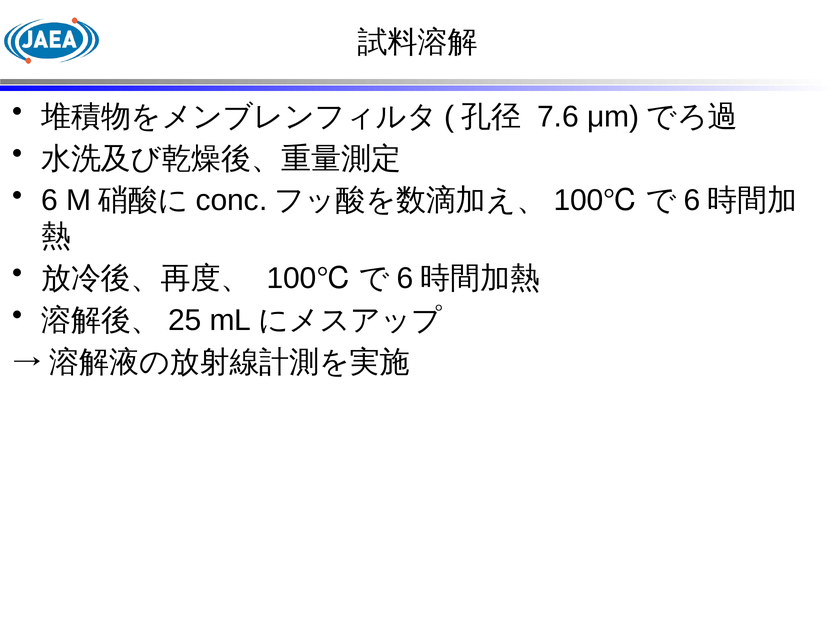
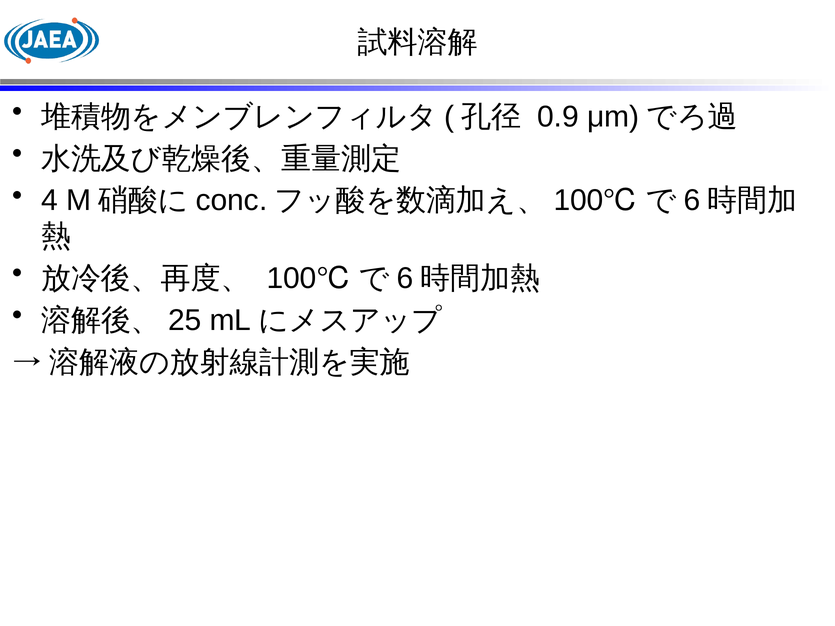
7.6: 7.6 -> 0.9
6 at (50, 201): 6 -> 4
